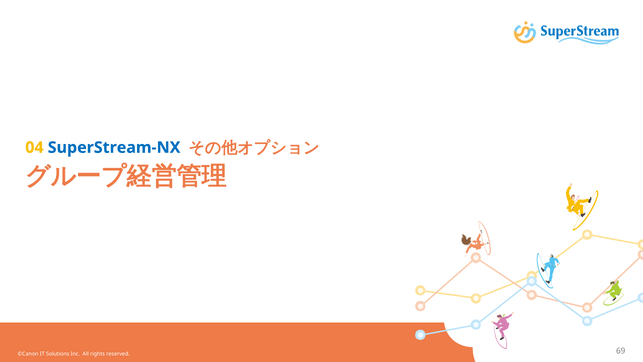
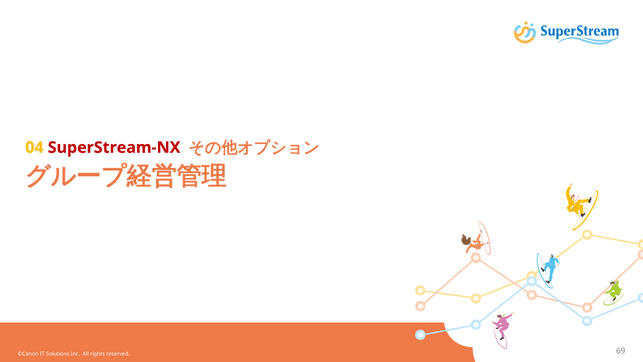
SuperStream-NX colour: blue -> red
